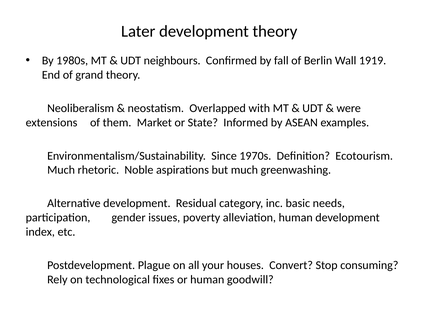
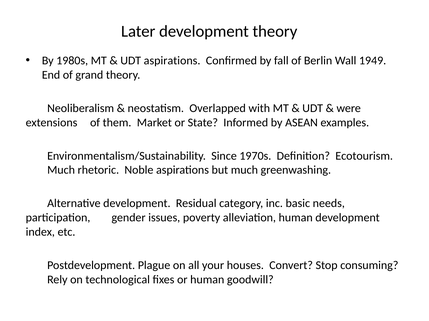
UDT neighbours: neighbours -> aspirations
1919: 1919 -> 1949
